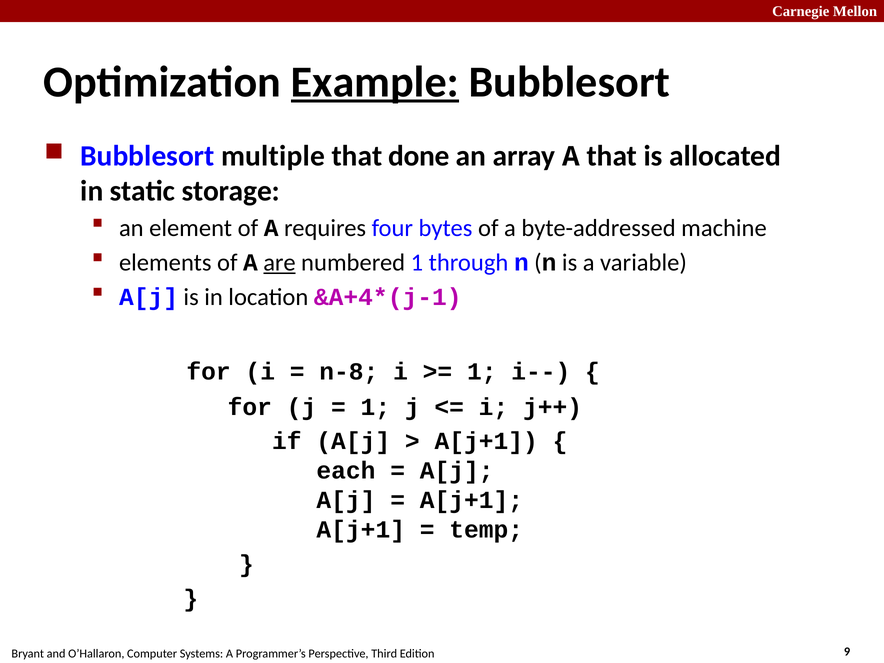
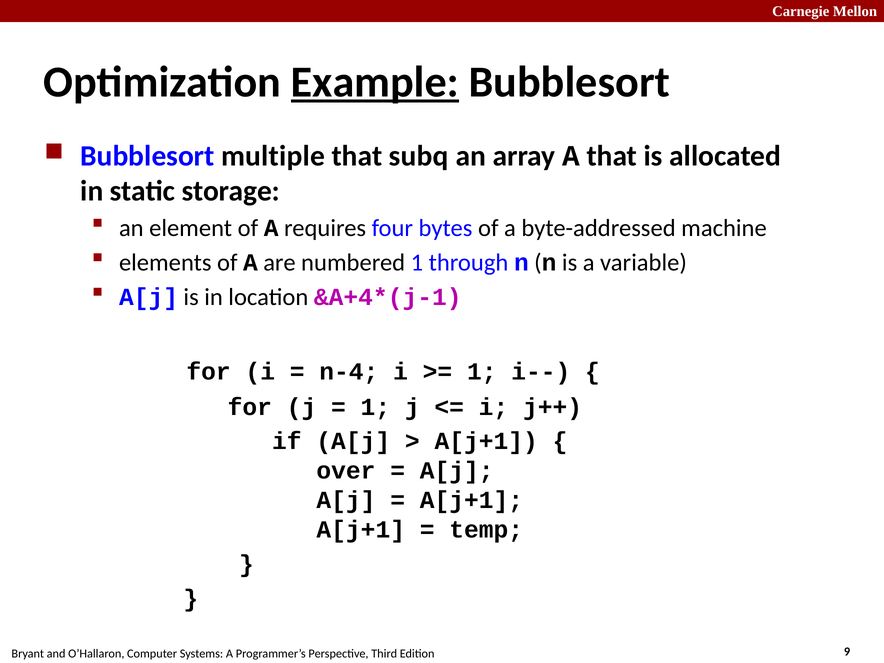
done: done -> subq
are underline: present -> none
n-8: n-8 -> n-4
each: each -> over
